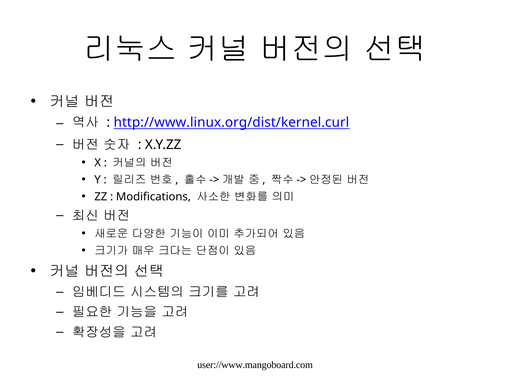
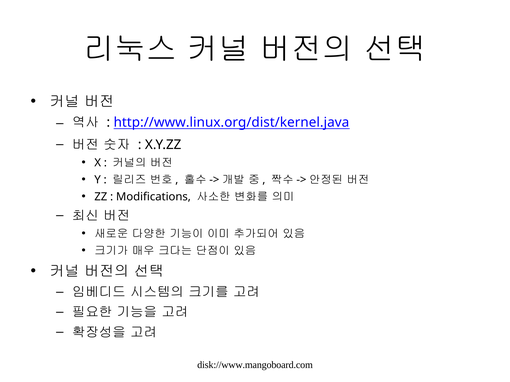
http://www.linux.org/dist/kernel.curl: http://www.linux.org/dist/kernel.curl -> http://www.linux.org/dist/kernel.java
user://www.mangoboard.com: user://www.mangoboard.com -> disk://www.mangoboard.com
